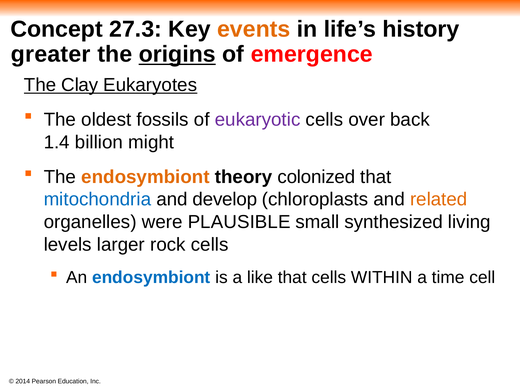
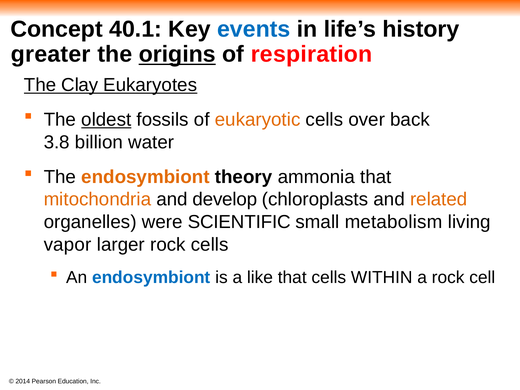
27.3: 27.3 -> 40.1
events colour: orange -> blue
emergence: emergence -> respiration
oldest underline: none -> present
eukaryotic colour: purple -> orange
1.4: 1.4 -> 3.8
might: might -> water
colonized: colonized -> ammonia
mitochondria colour: blue -> orange
PLAUSIBLE: PLAUSIBLE -> SCIENTIFIC
synthesized: synthesized -> metabolism
levels: levels -> vapor
a time: time -> rock
